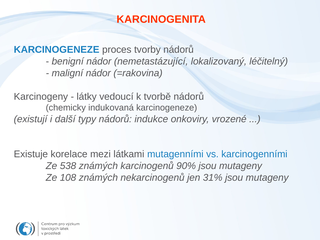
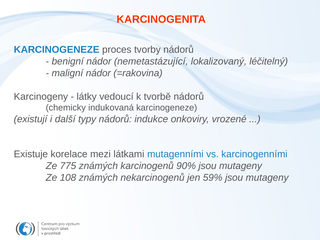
538: 538 -> 775
31%: 31% -> 59%
